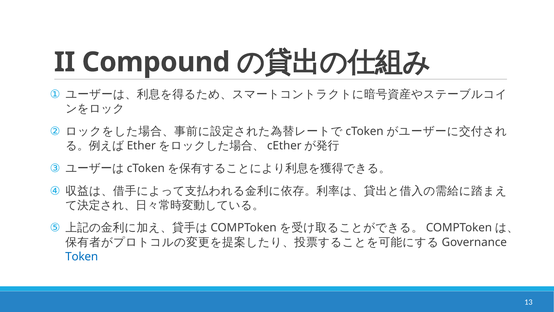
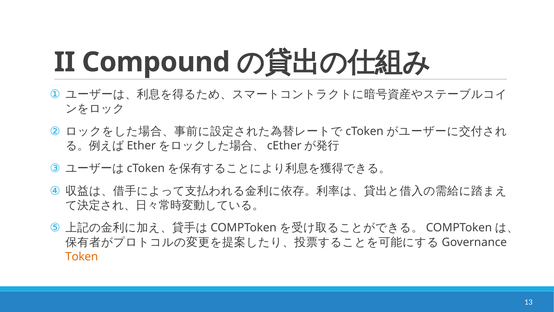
Token colour: blue -> orange
